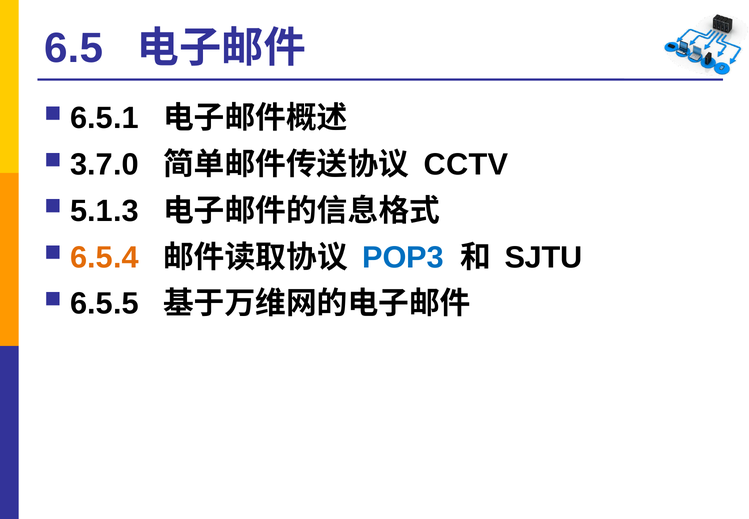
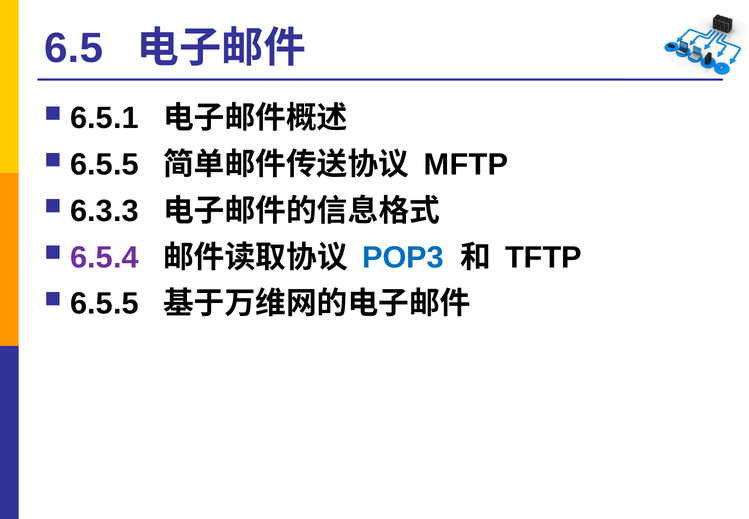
3.7.0 at (104, 165): 3.7.0 -> 6.5.5
CCTV: CCTV -> MFTP
5.1.3: 5.1.3 -> 6.3.3
6.5.4 colour: orange -> purple
SJTU: SJTU -> TFTP
